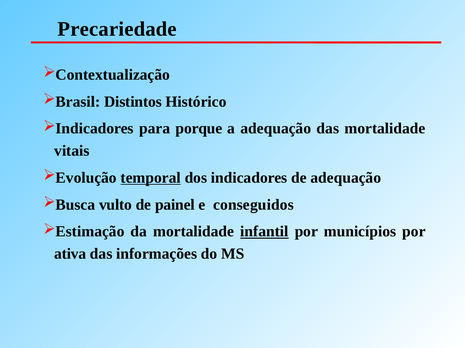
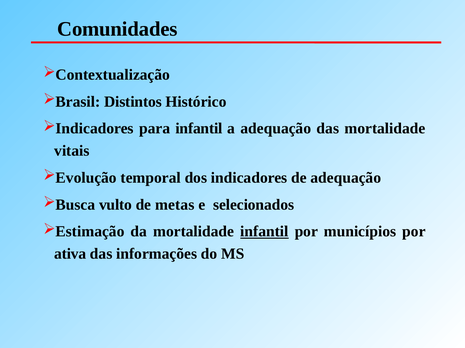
Precariedade: Precariedade -> Comunidades
para porque: porque -> infantil
temporal underline: present -> none
painel: painel -> metas
conseguidos: conseguidos -> selecionados
